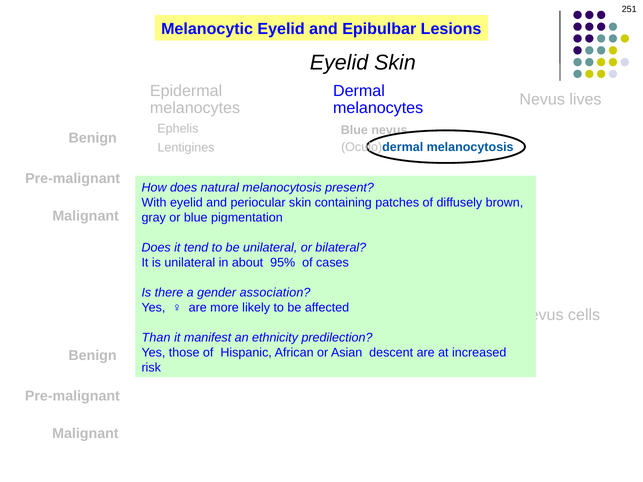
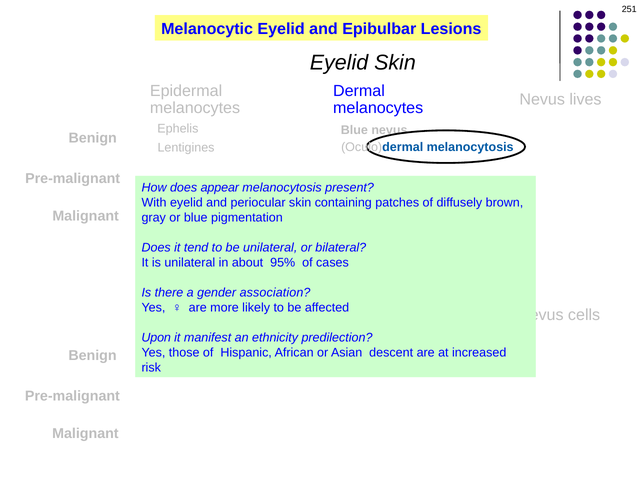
natural: natural -> appear
Than: Than -> Upon
